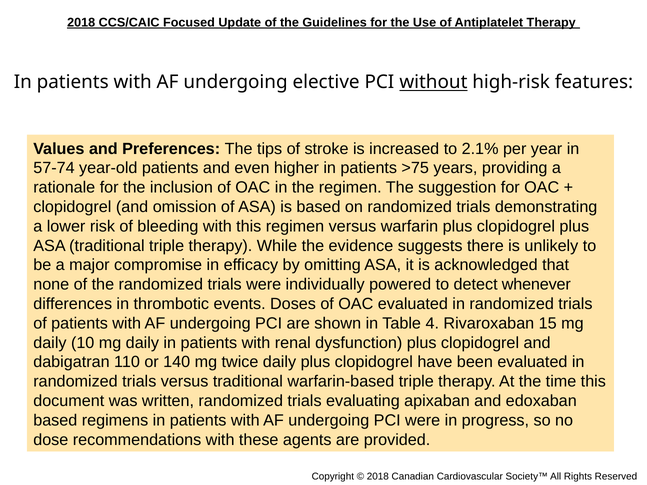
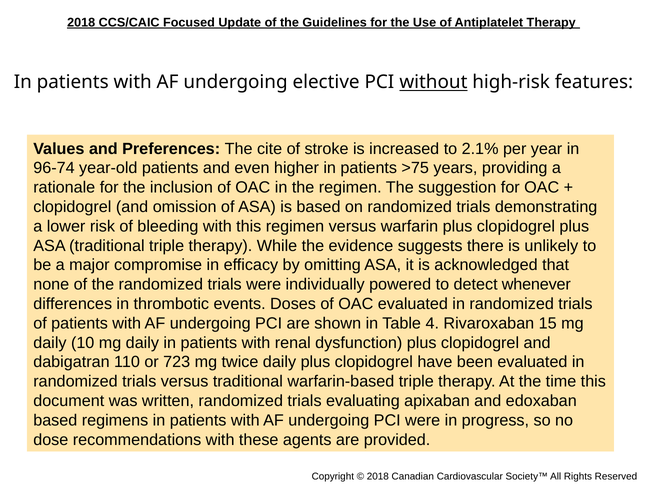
tips: tips -> cite
57-74: 57-74 -> 96-74
140: 140 -> 723
